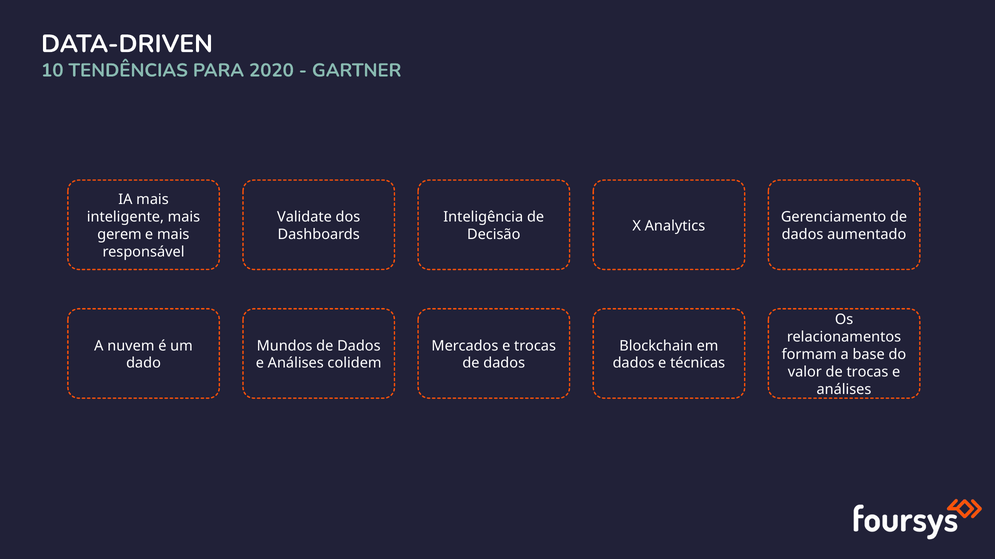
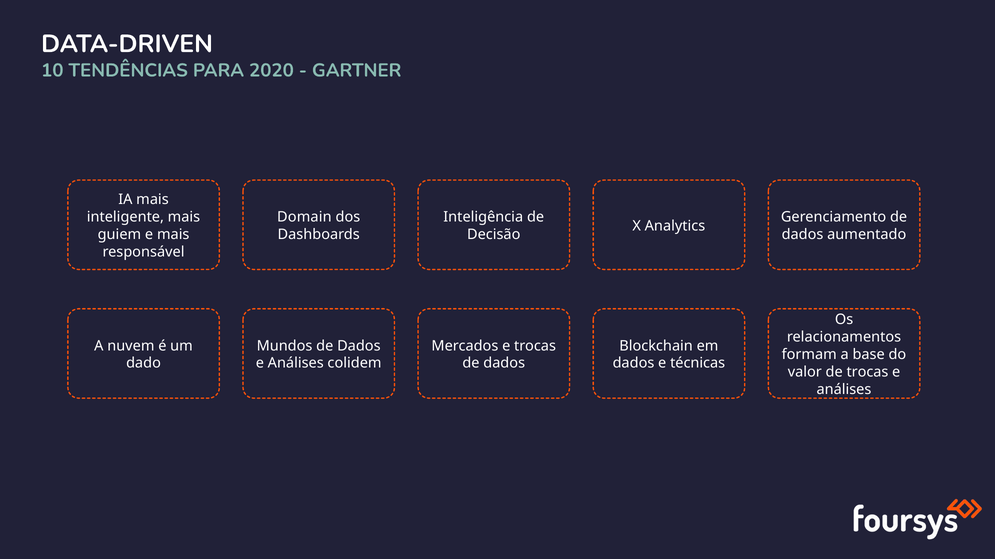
Validate: Validate -> Domain
gerem: gerem -> guiem
